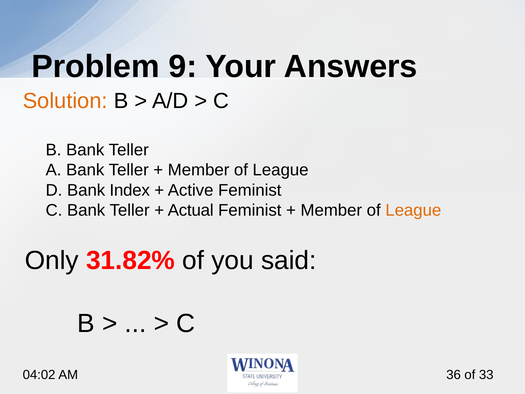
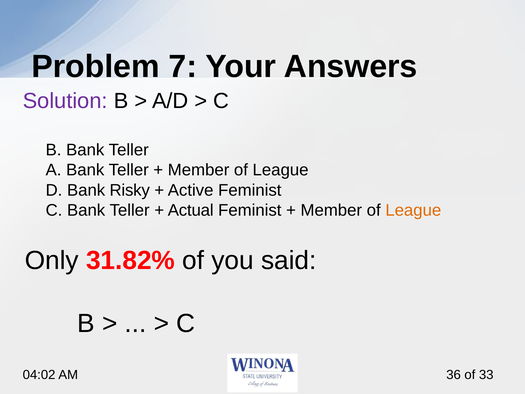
9: 9 -> 7
Solution colour: orange -> purple
Index: Index -> Risky
